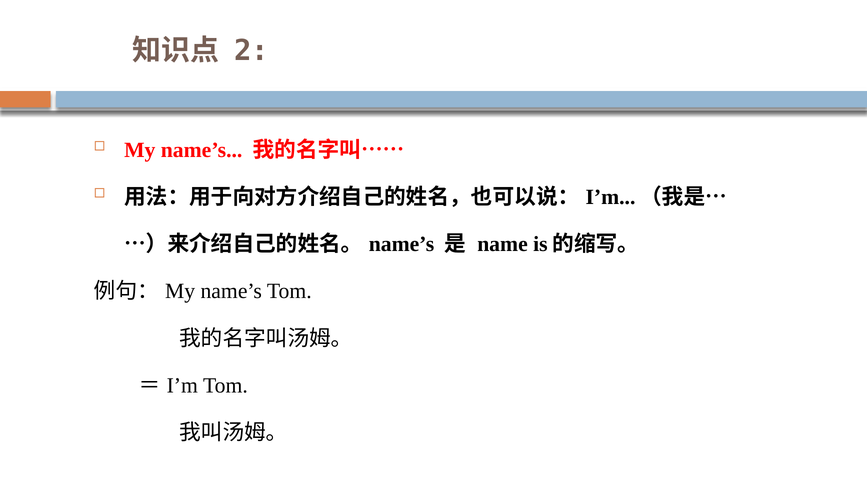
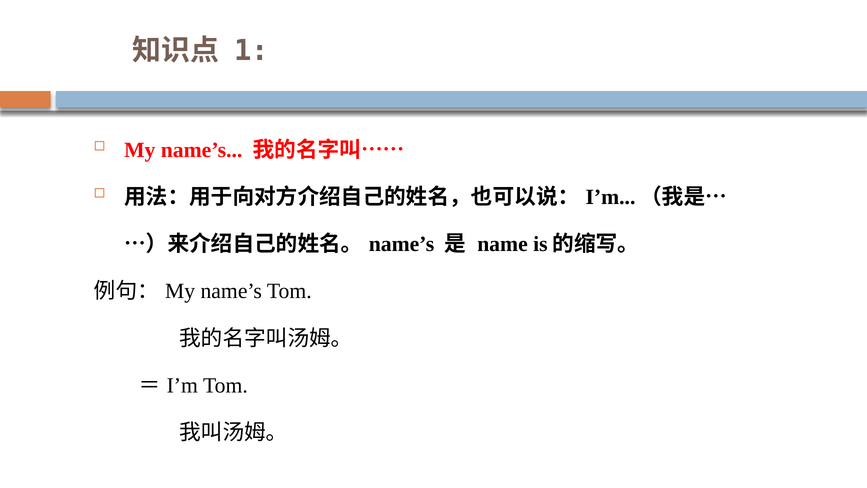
2: 2 -> 1
